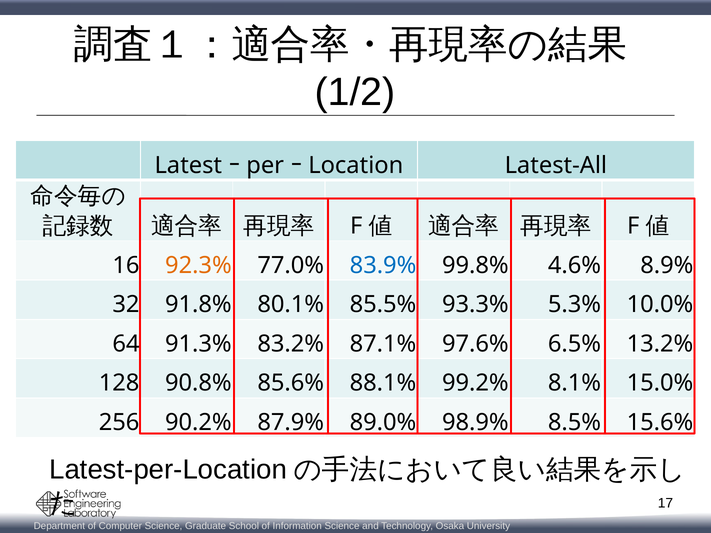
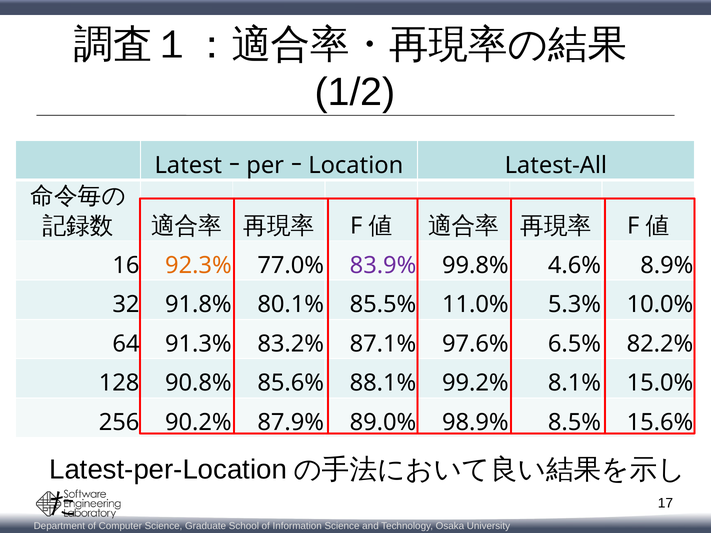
83.9% colour: blue -> purple
93.3%: 93.3% -> 11.0%
13.2%: 13.2% -> 82.2%
